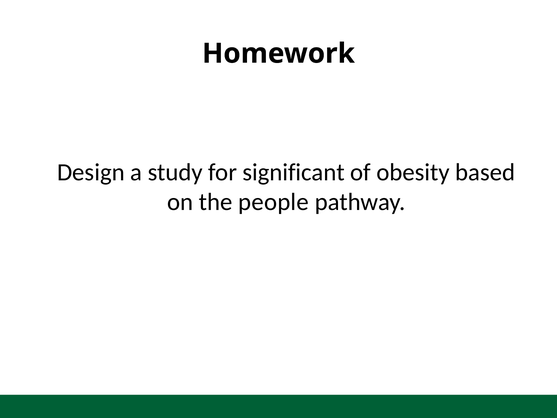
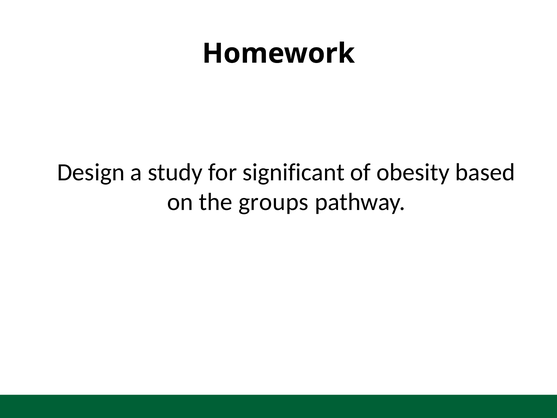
people: people -> groups
